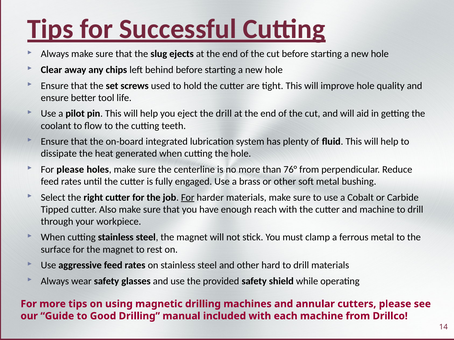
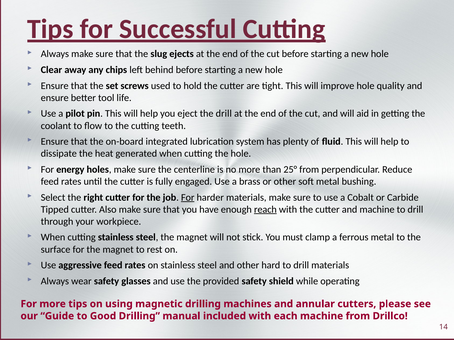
For please: please -> energy
76°: 76° -> 25°
reach underline: none -> present
